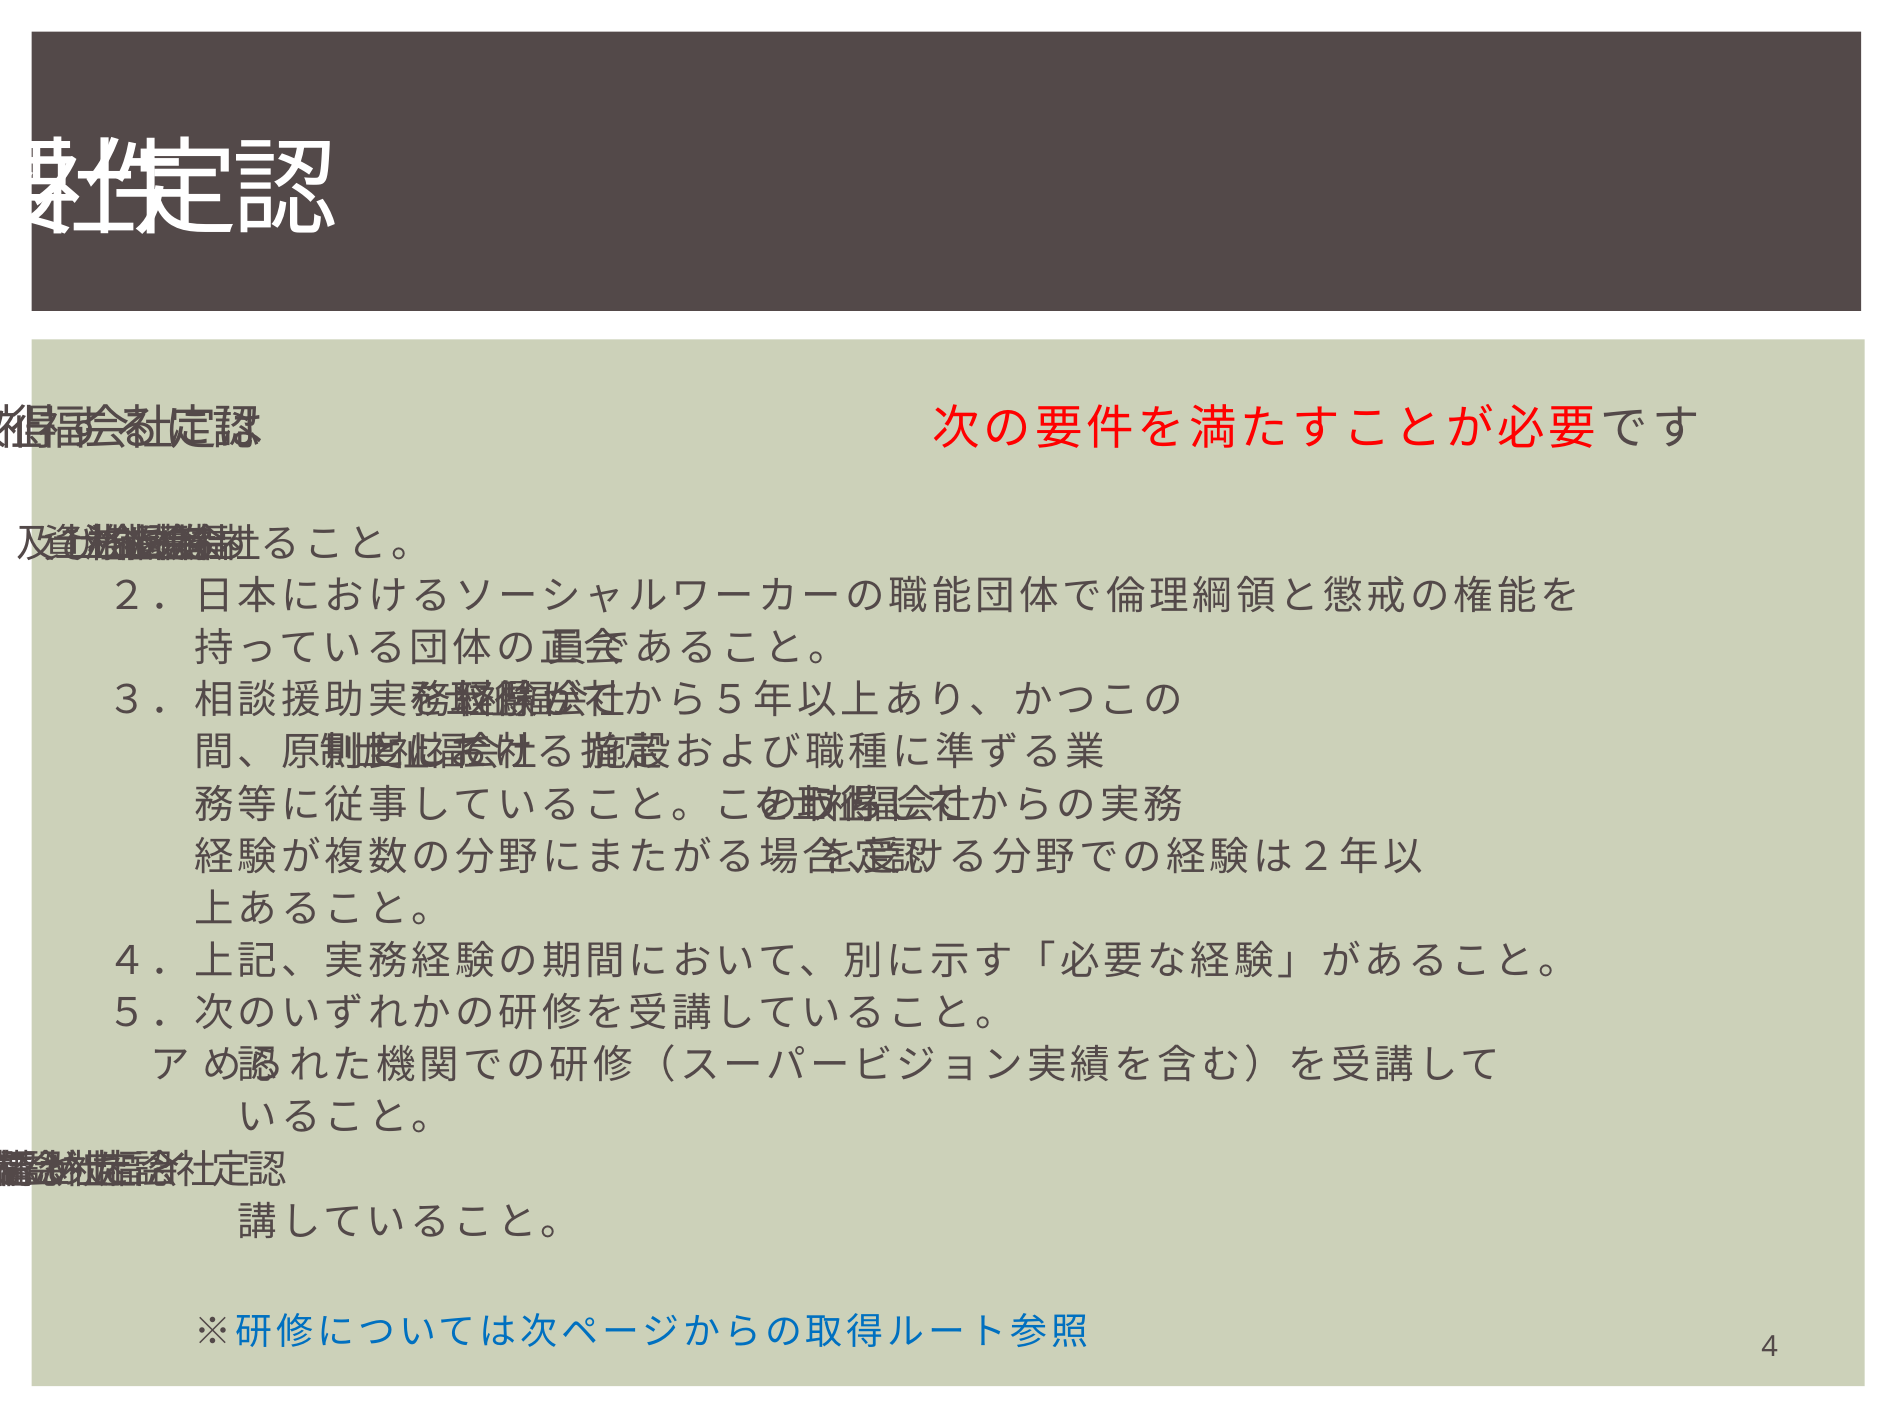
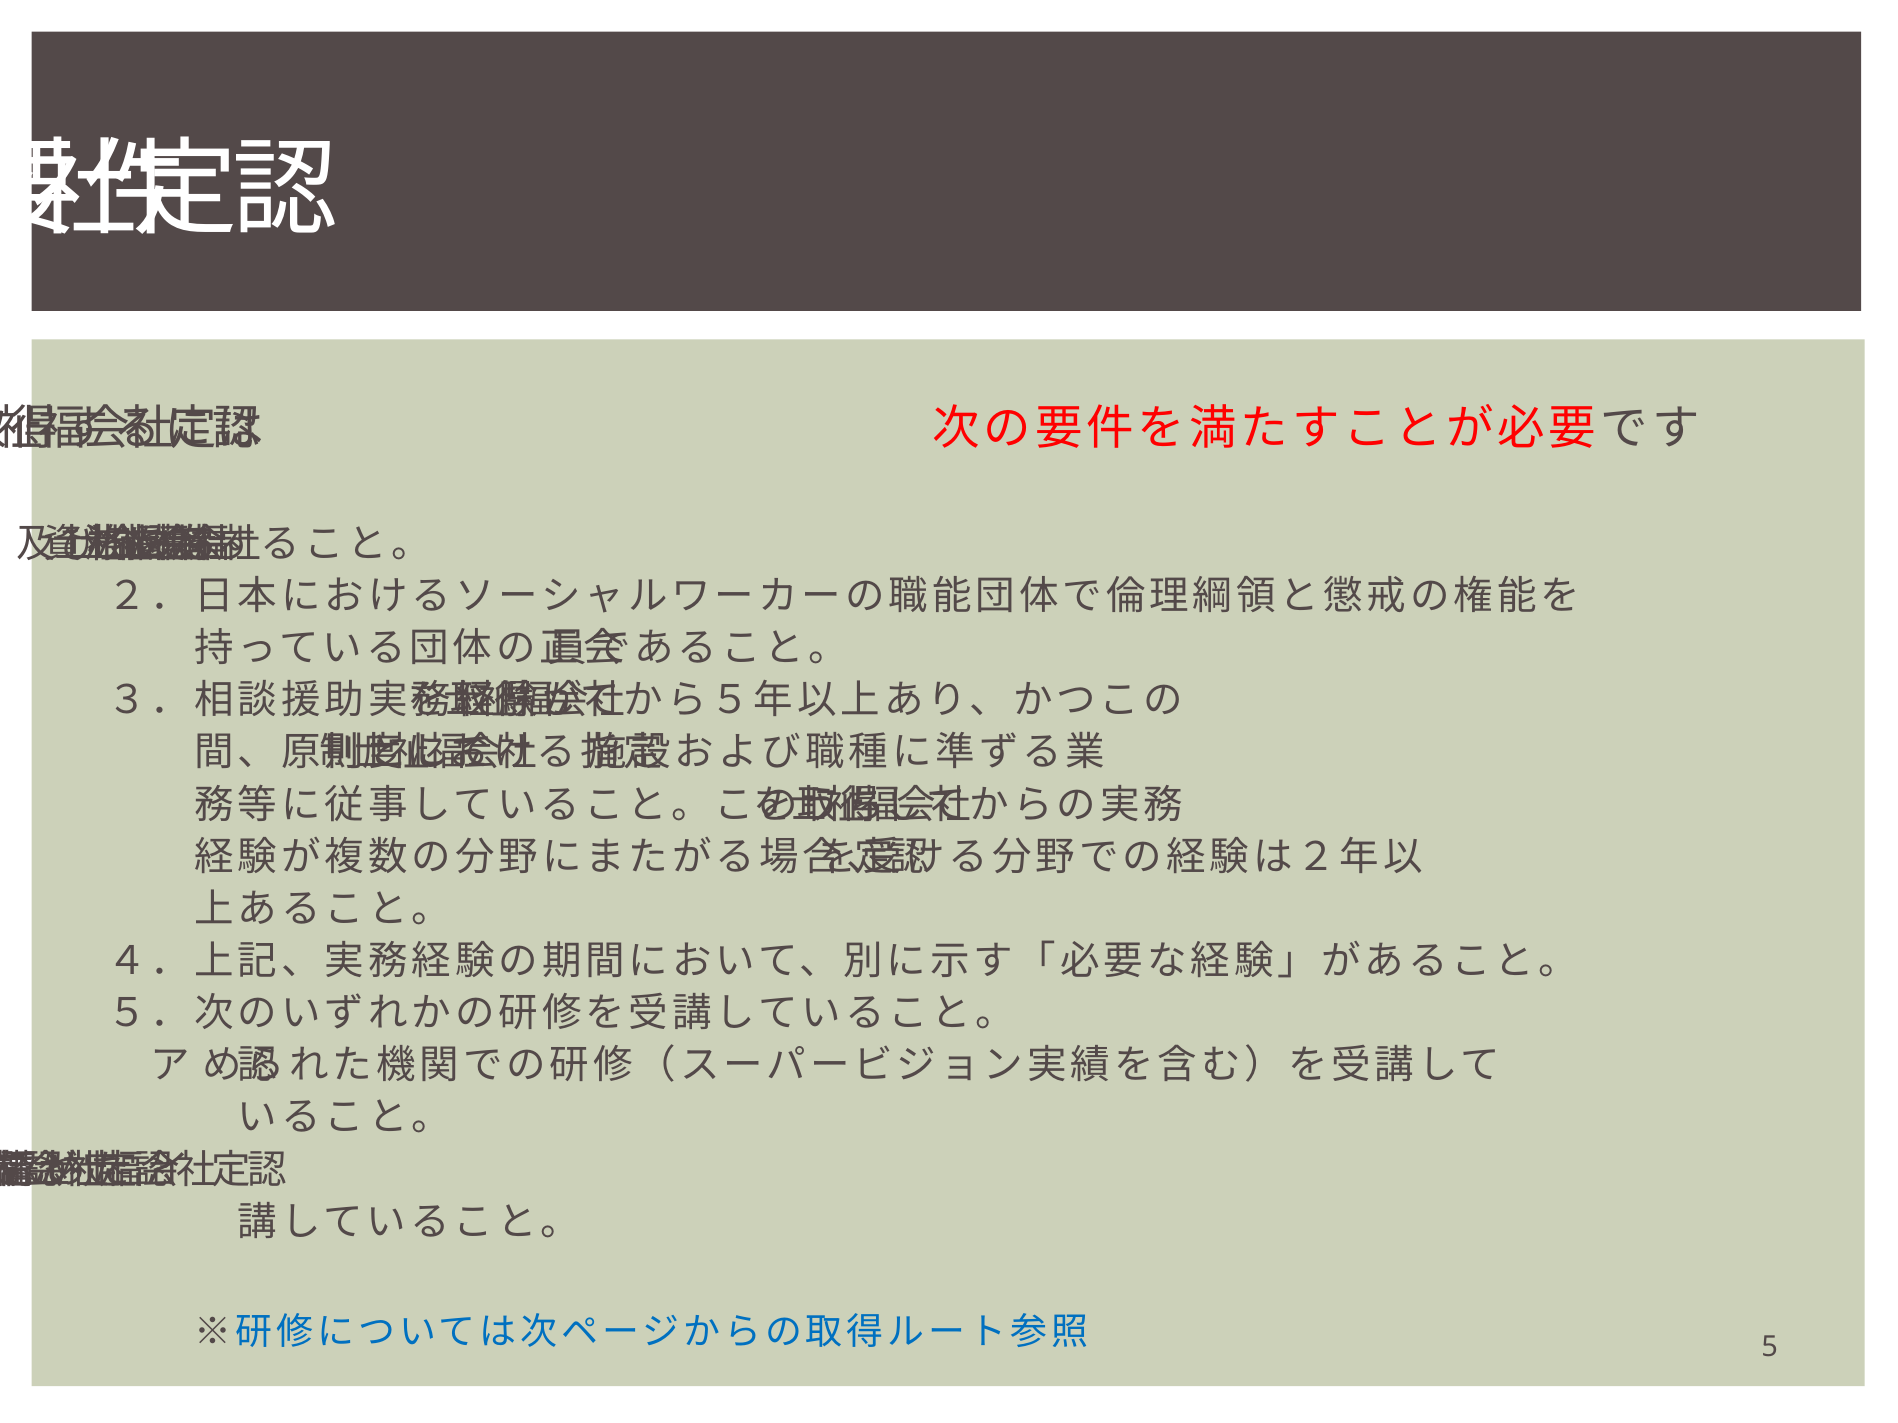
4: 4 -> 5
